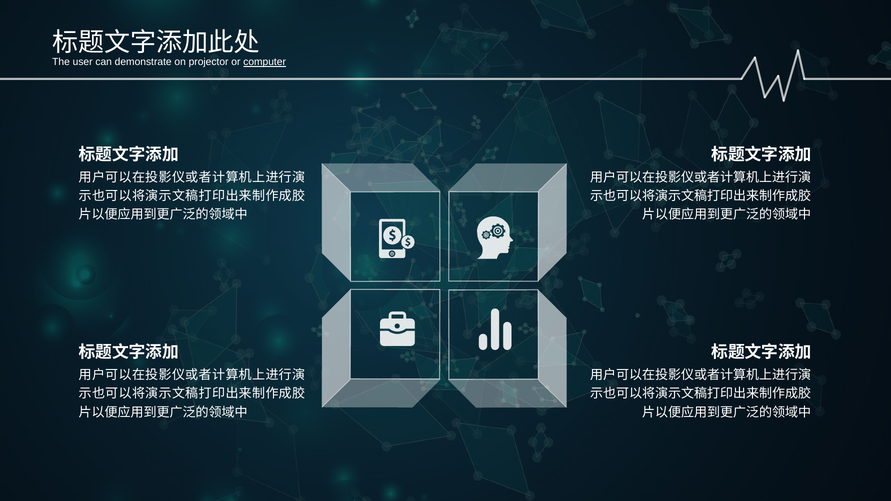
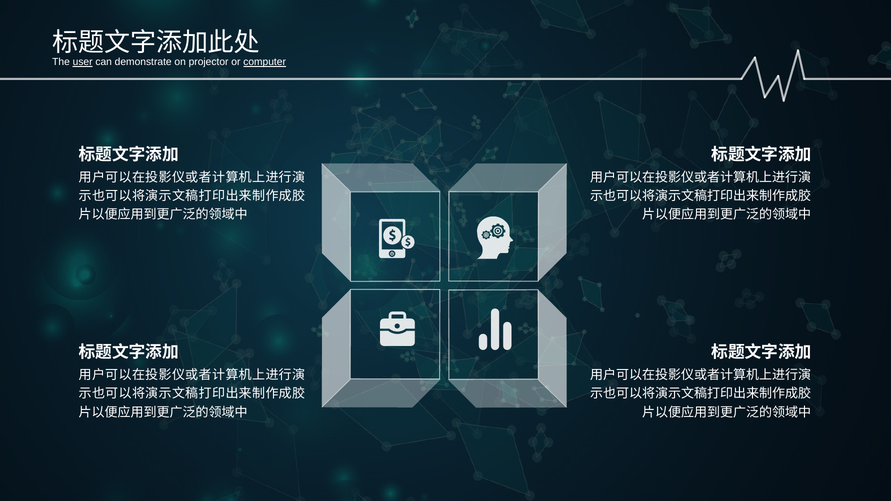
user underline: none -> present
